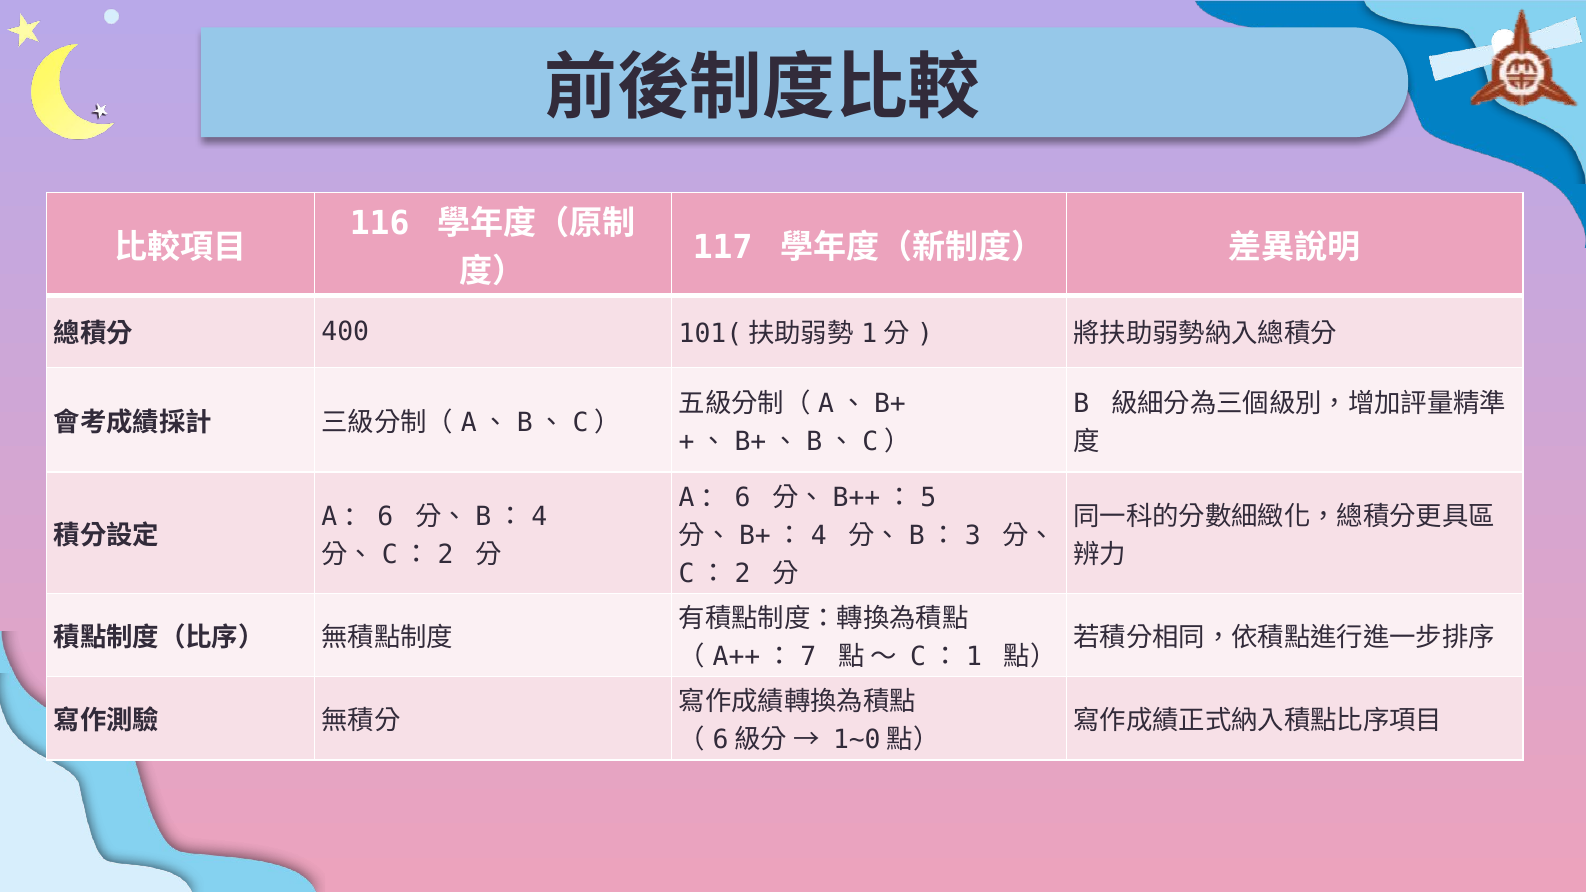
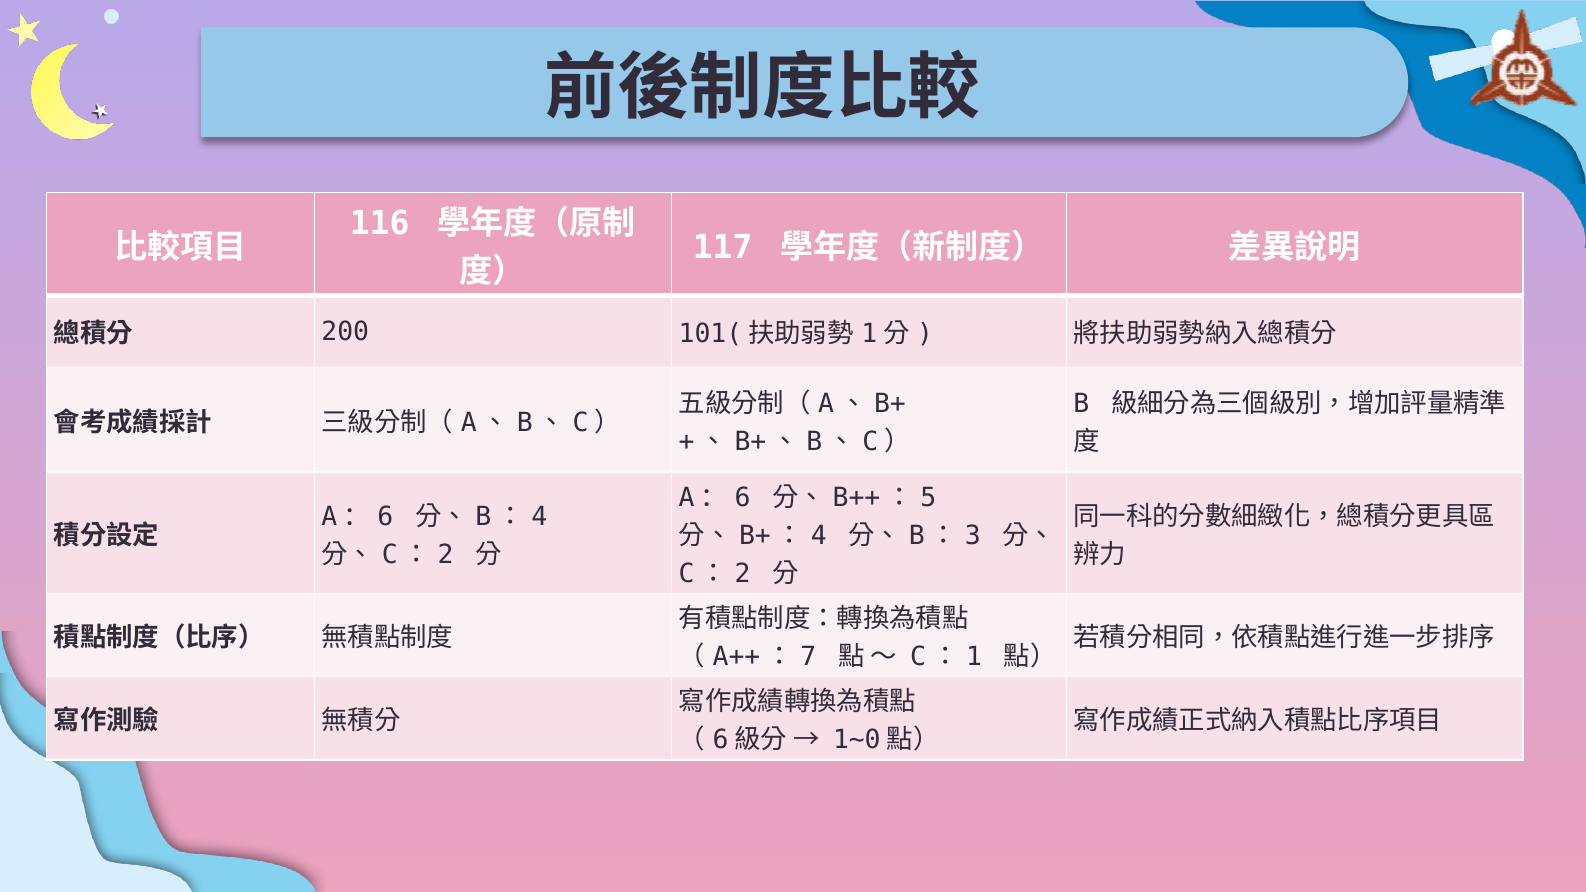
400: 400 -> 200
